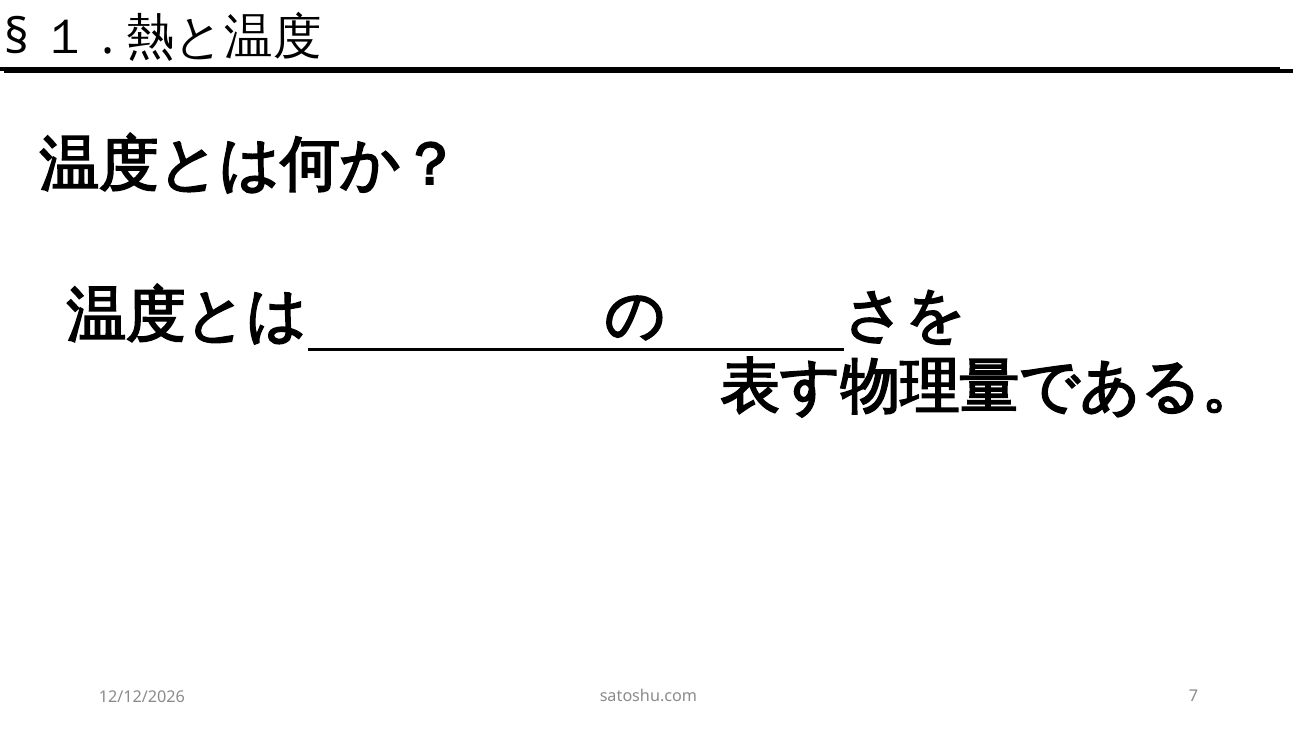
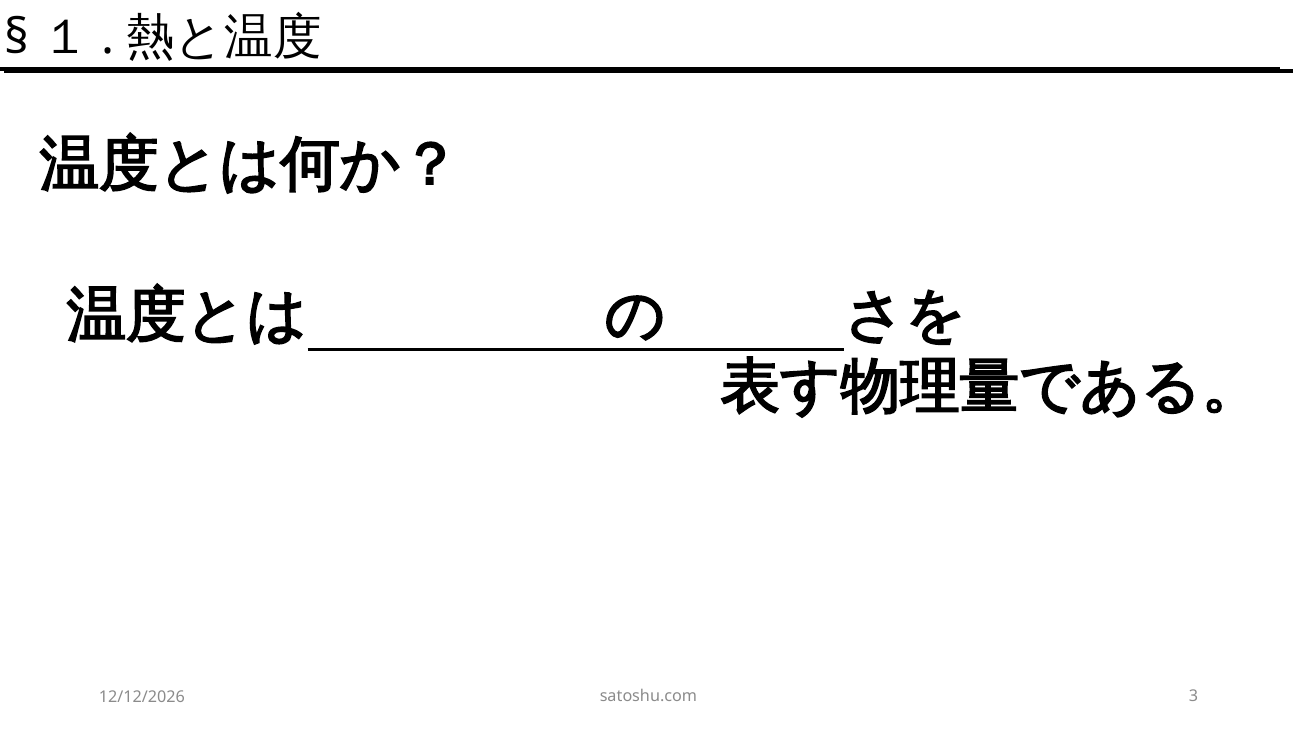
7: 7 -> 3
